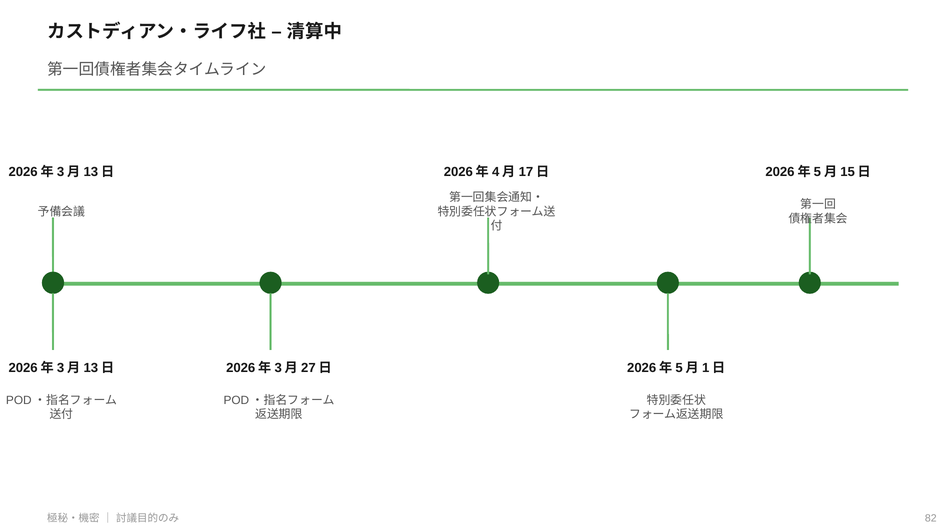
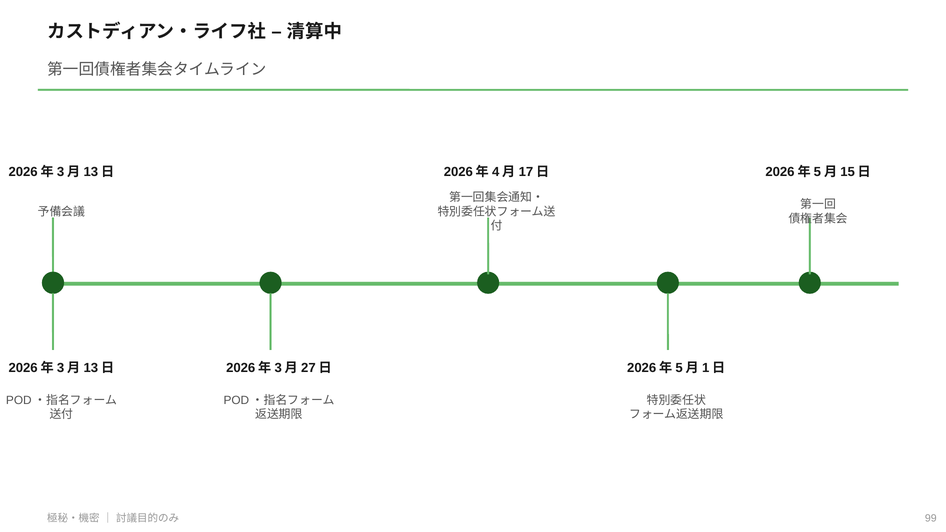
82: 82 -> 99
